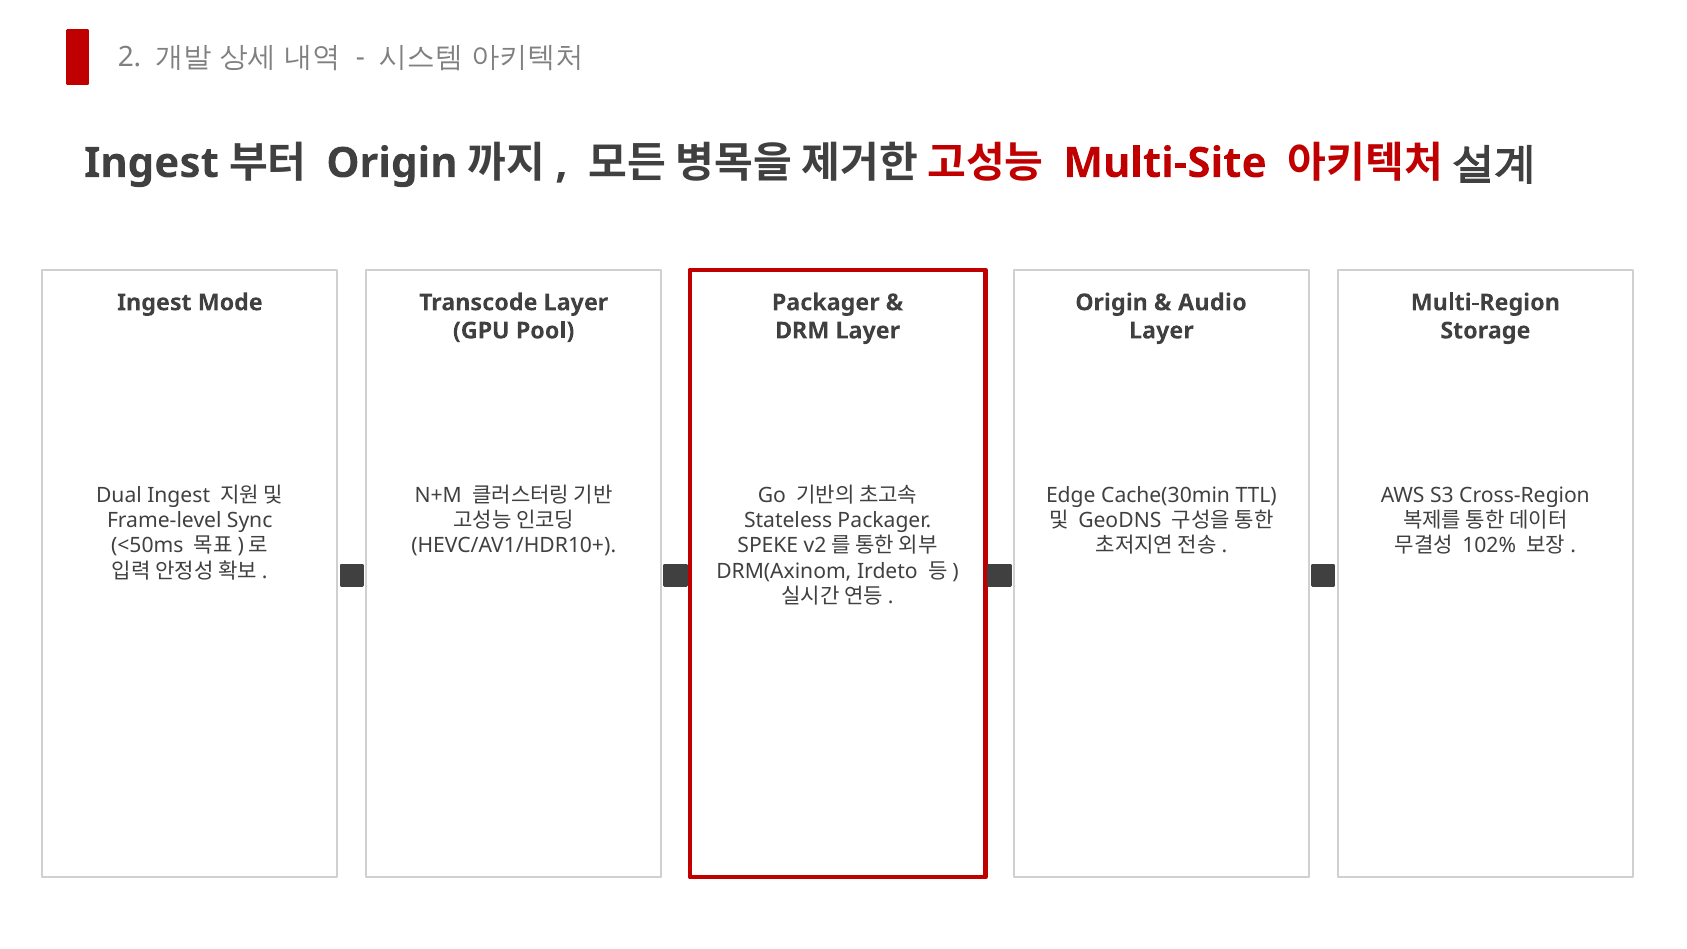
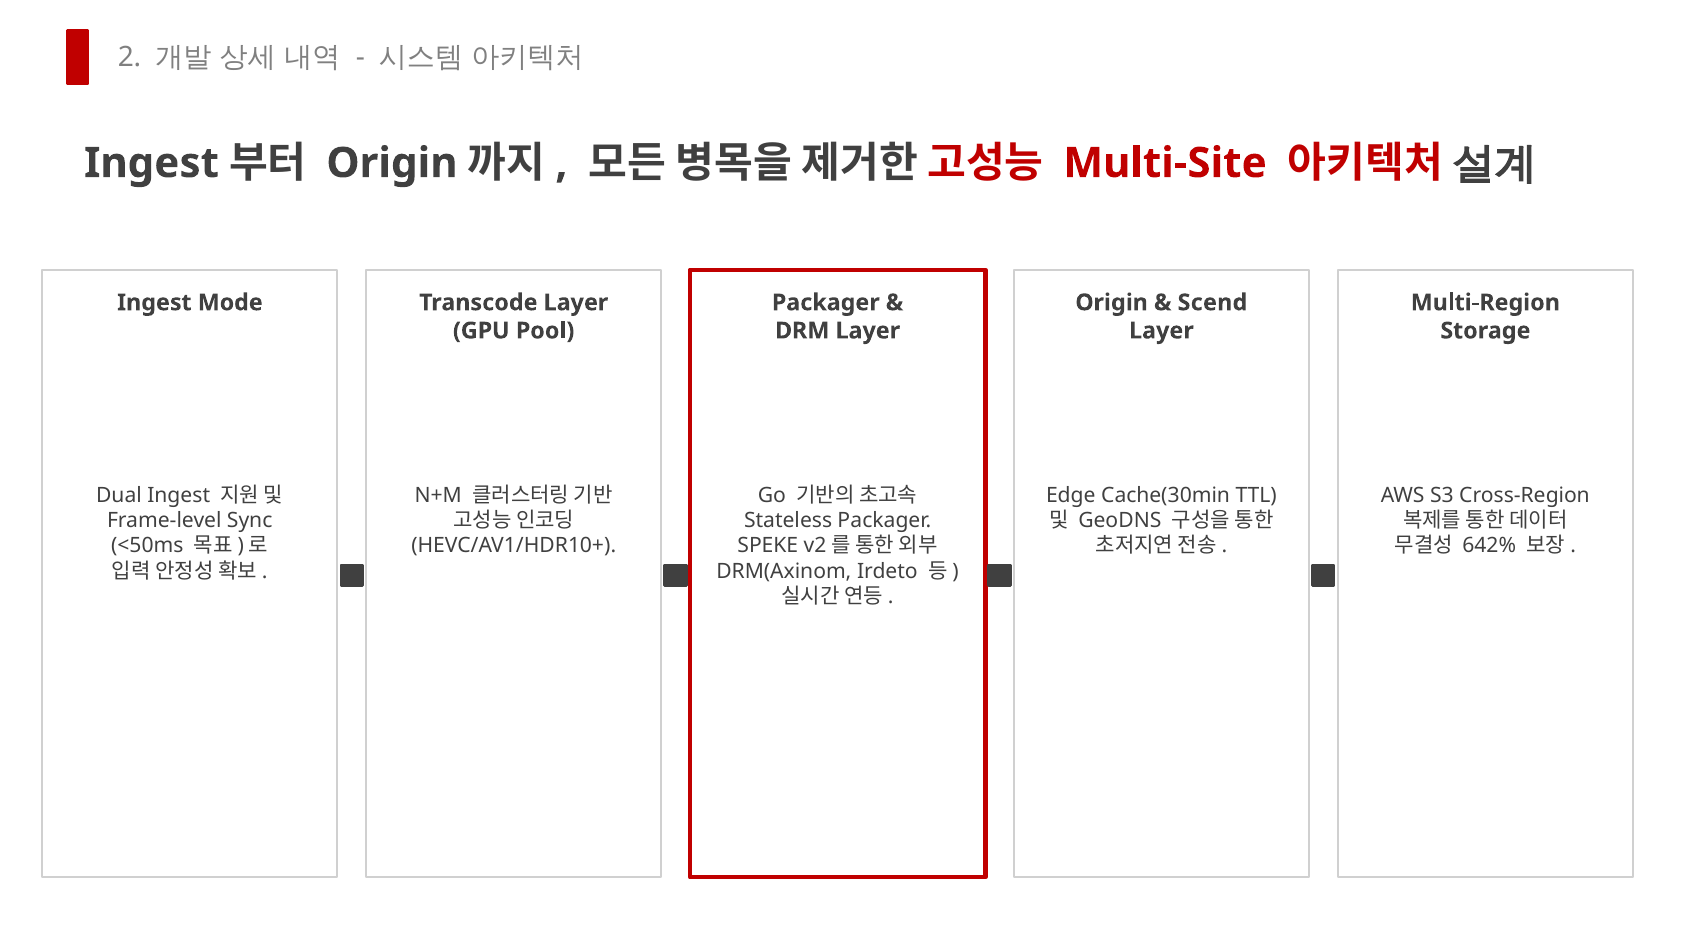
Audio: Audio -> Scend
102%: 102% -> 642%
